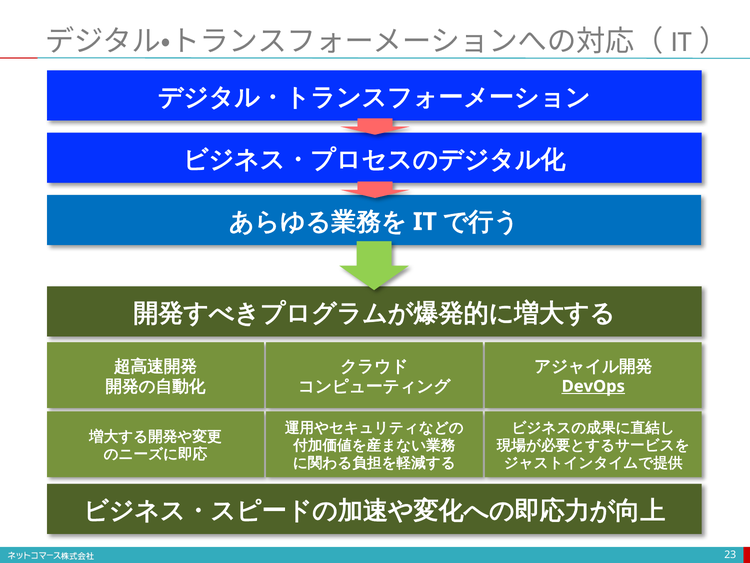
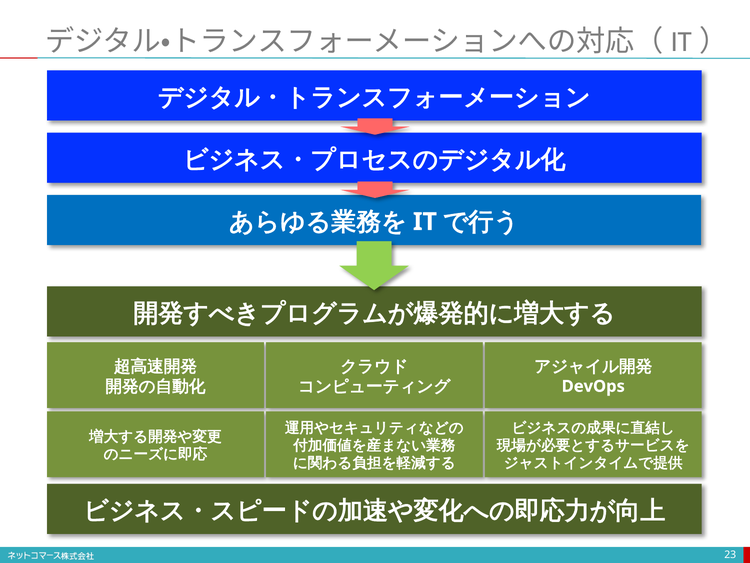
DevOps underline: present -> none
